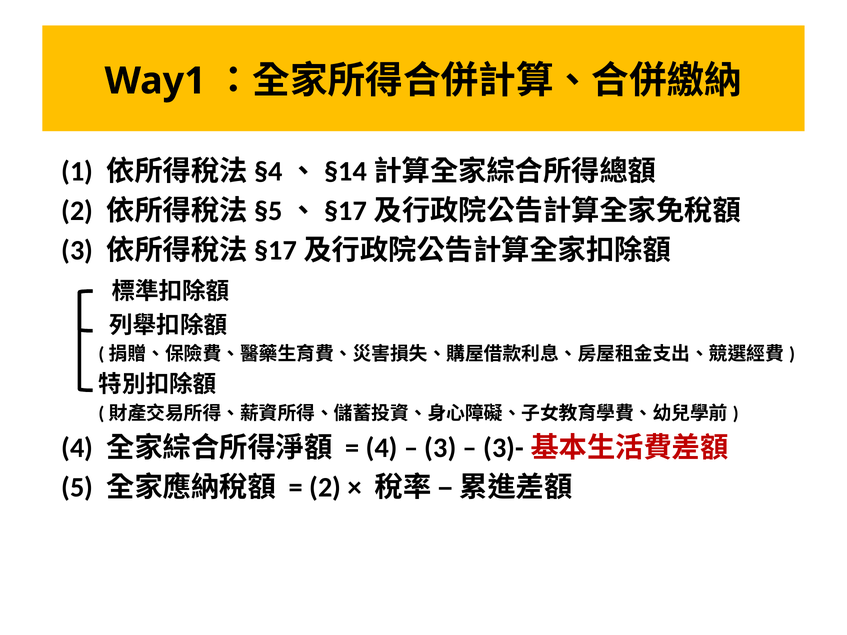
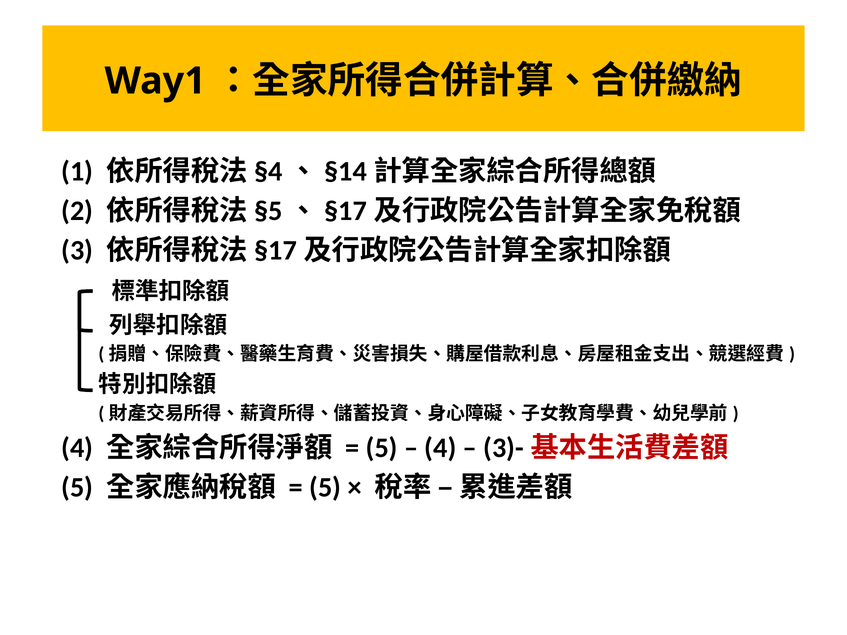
4 at (382, 448): 4 -> 5
3 at (440, 448): 3 -> 4
2 at (325, 488): 2 -> 5
